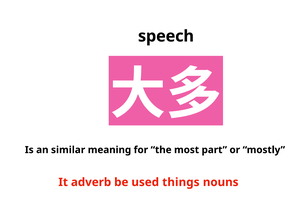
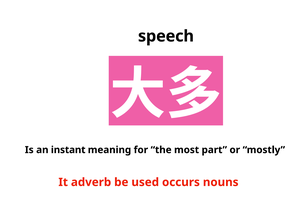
similar: similar -> instant
things: things -> occurs
